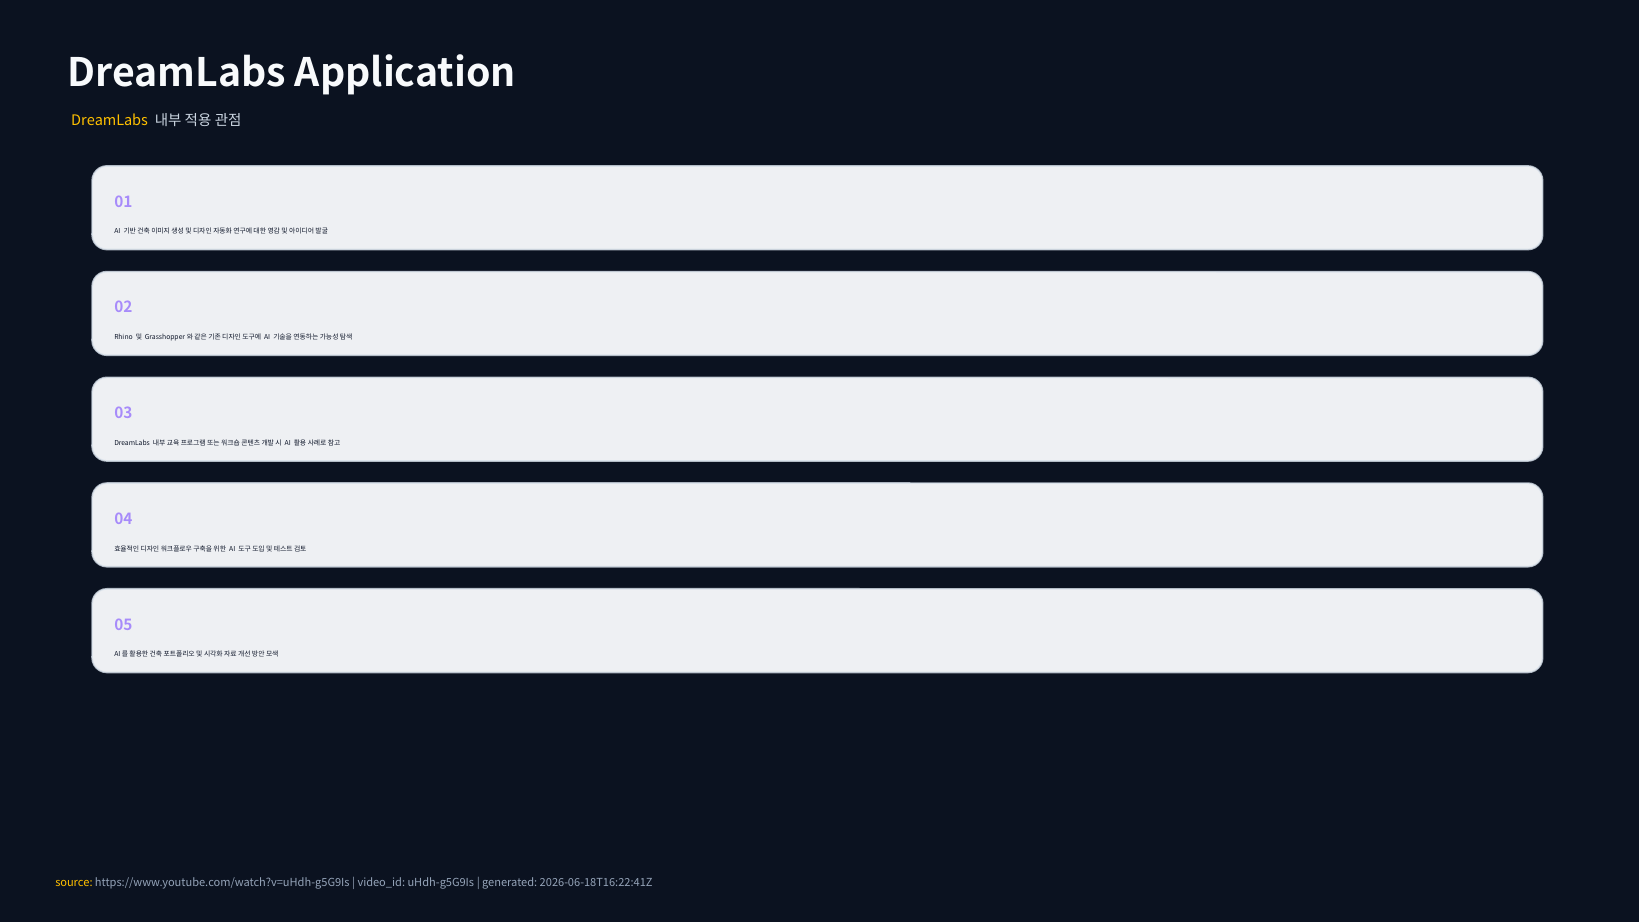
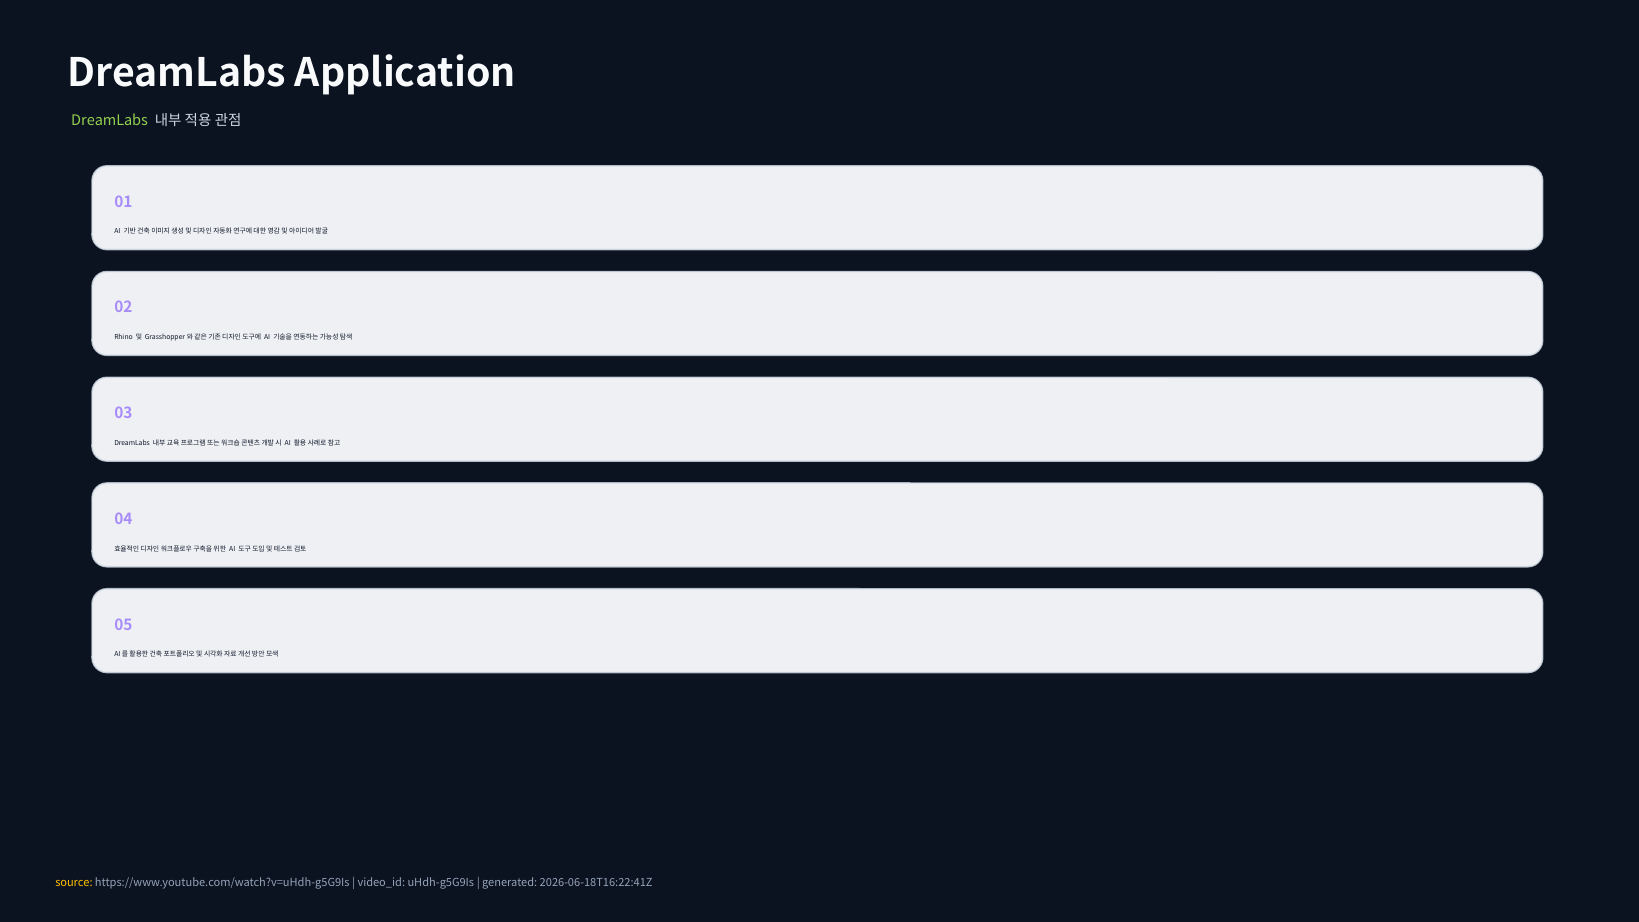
DreamLabs at (110, 120) colour: yellow -> light green
